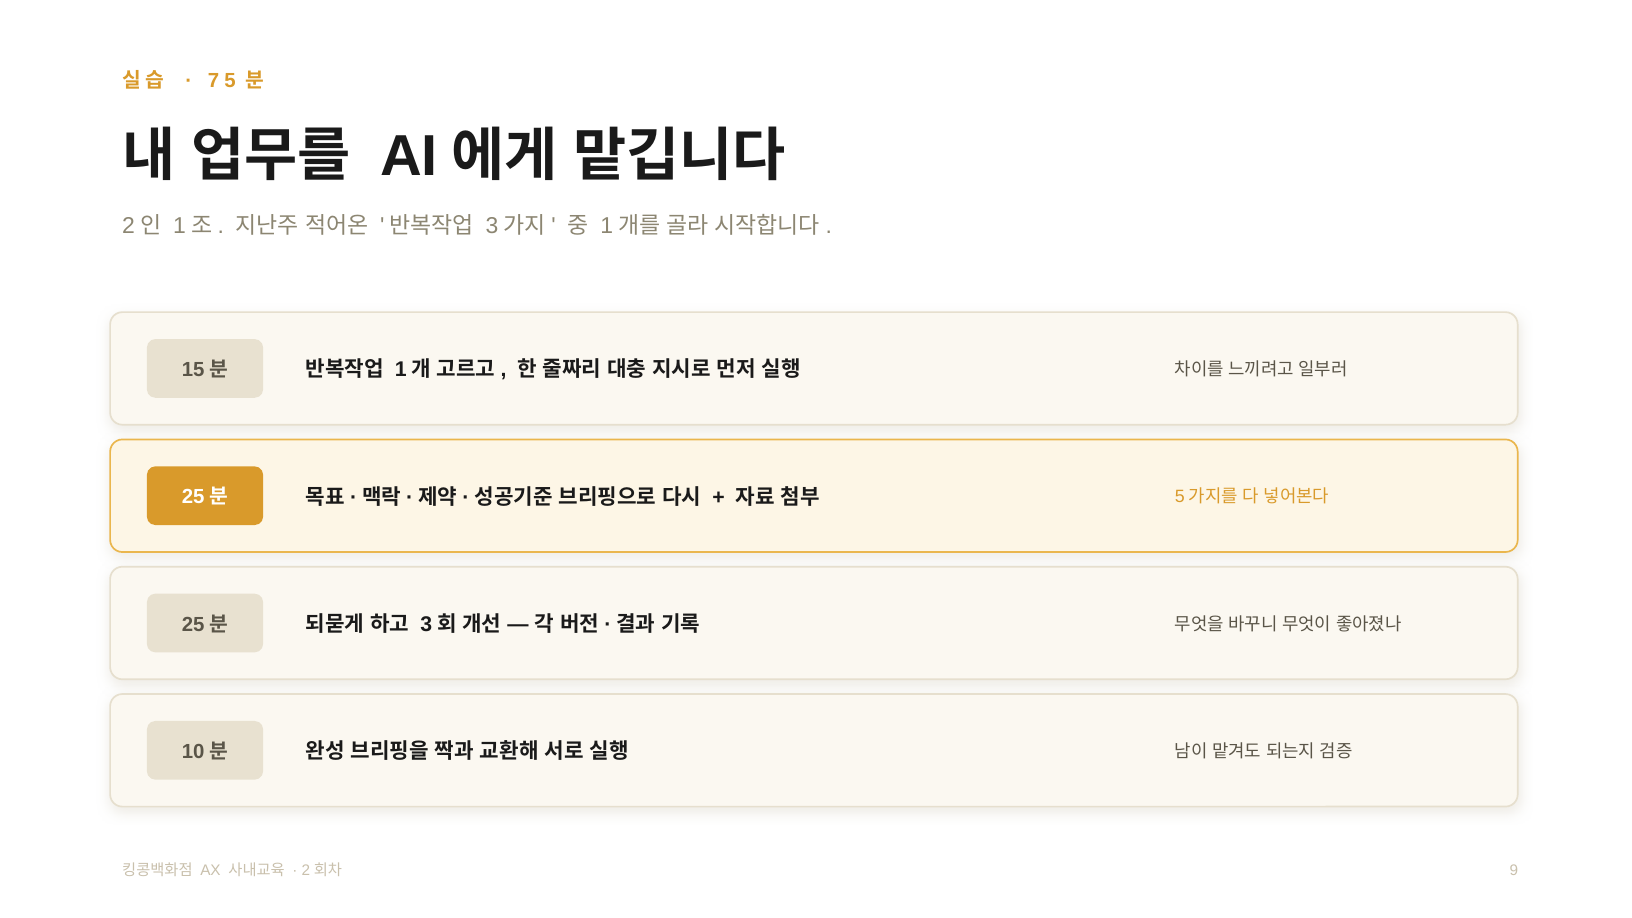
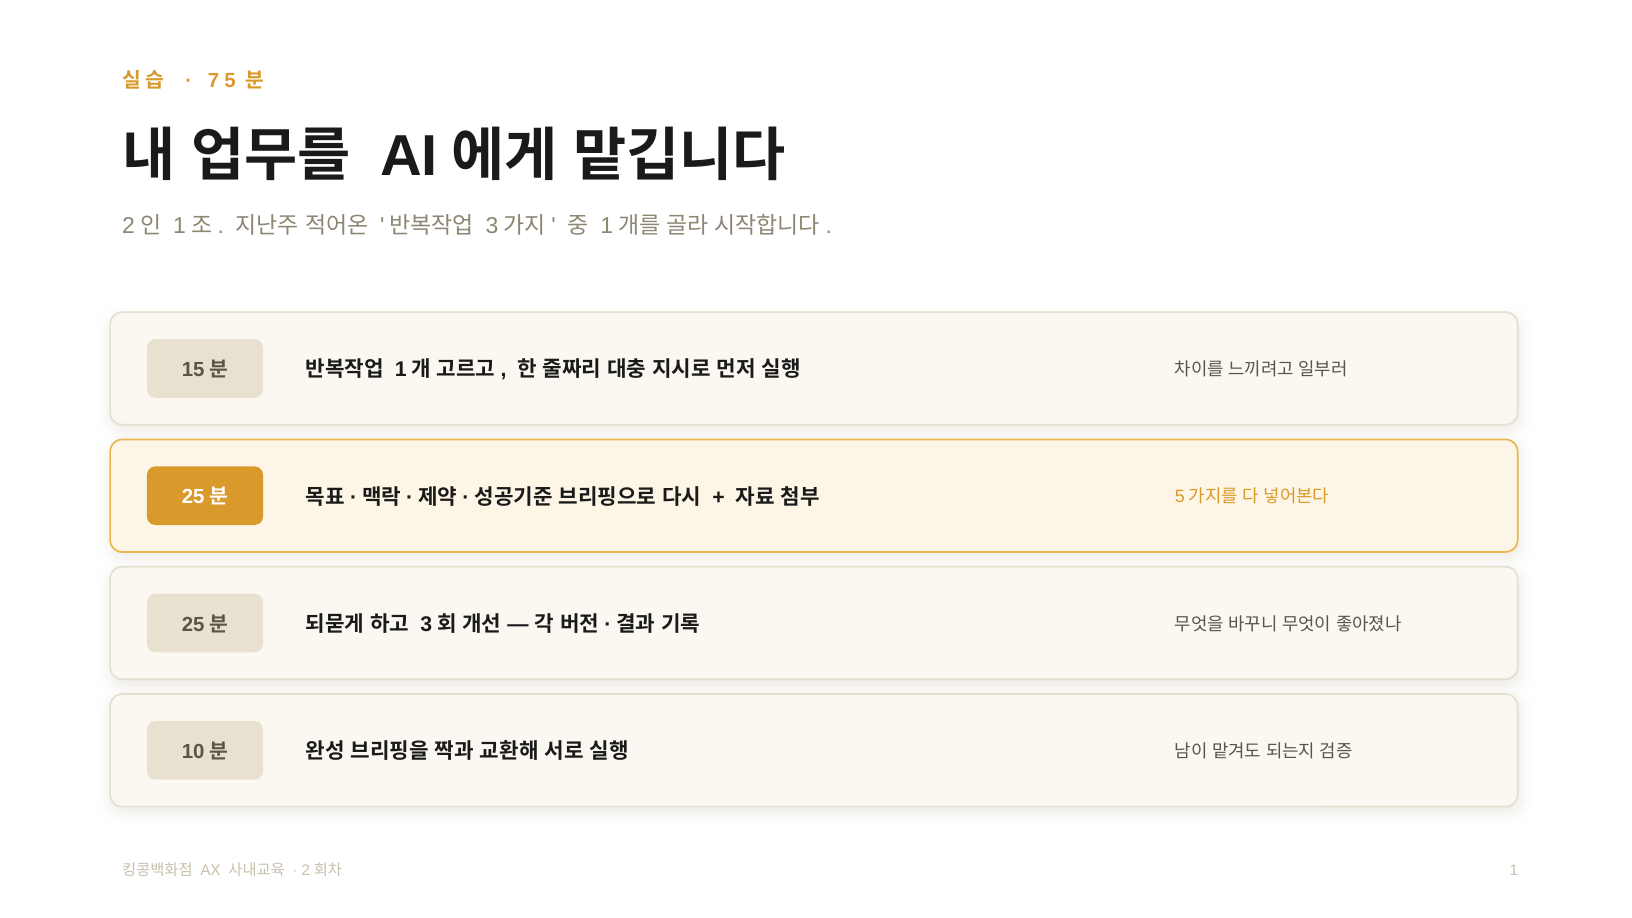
9 at (1514, 870): 9 -> 1
